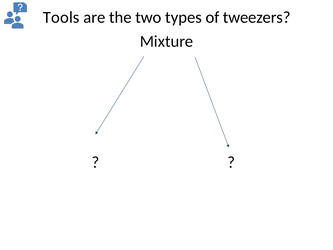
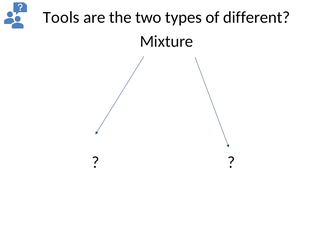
tweezers: tweezers -> different
